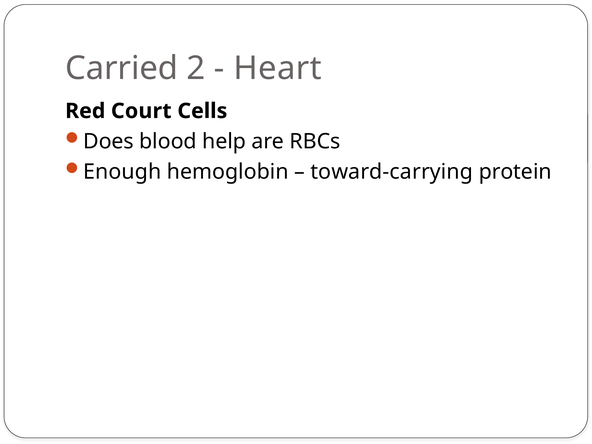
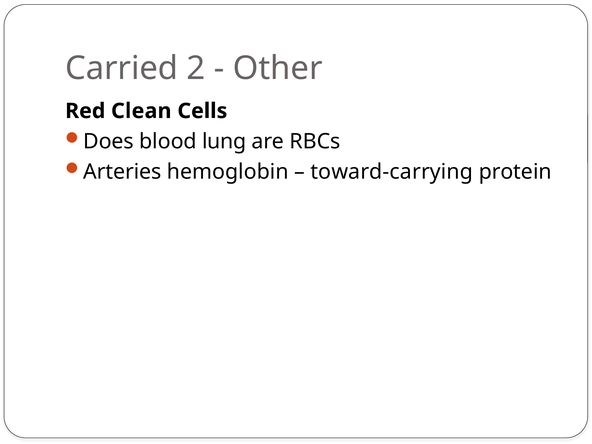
Heart: Heart -> Other
Court: Court -> Clean
help: help -> lung
Enough: Enough -> Arteries
